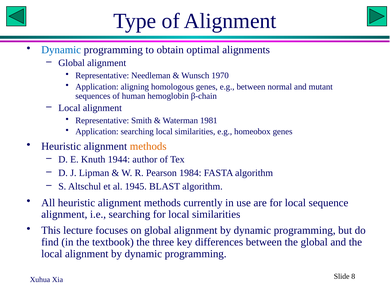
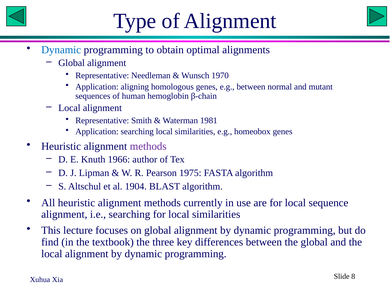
methods at (148, 147) colour: orange -> purple
1944: 1944 -> 1966
1984: 1984 -> 1975
1945: 1945 -> 1904
